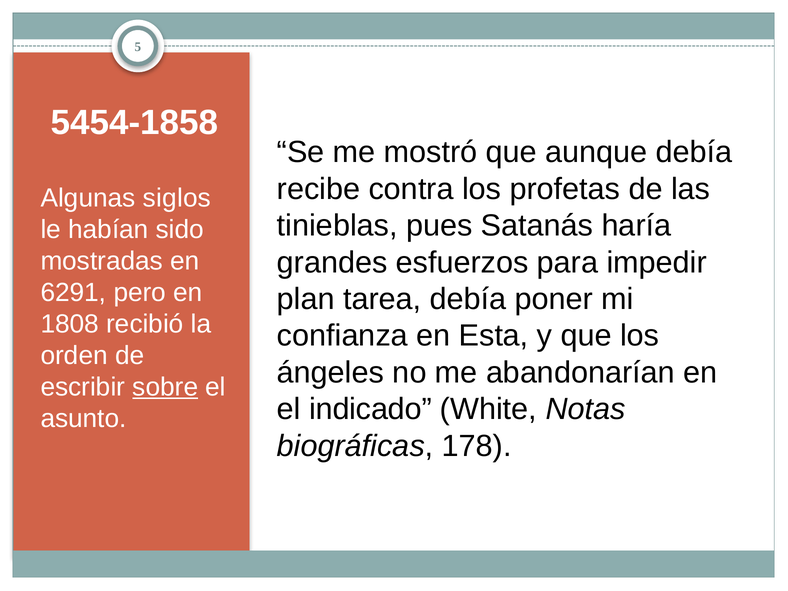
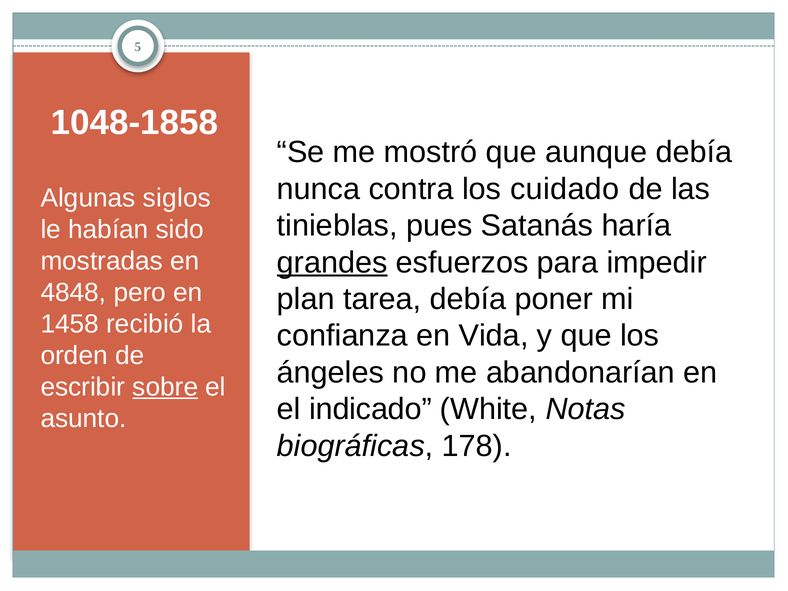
5454-1858: 5454-1858 -> 1048-1858
recibe: recibe -> nunca
profetas: profetas -> cuidado
grandes underline: none -> present
6291: 6291 -> 4848
1808: 1808 -> 1458
Esta: Esta -> Vida
